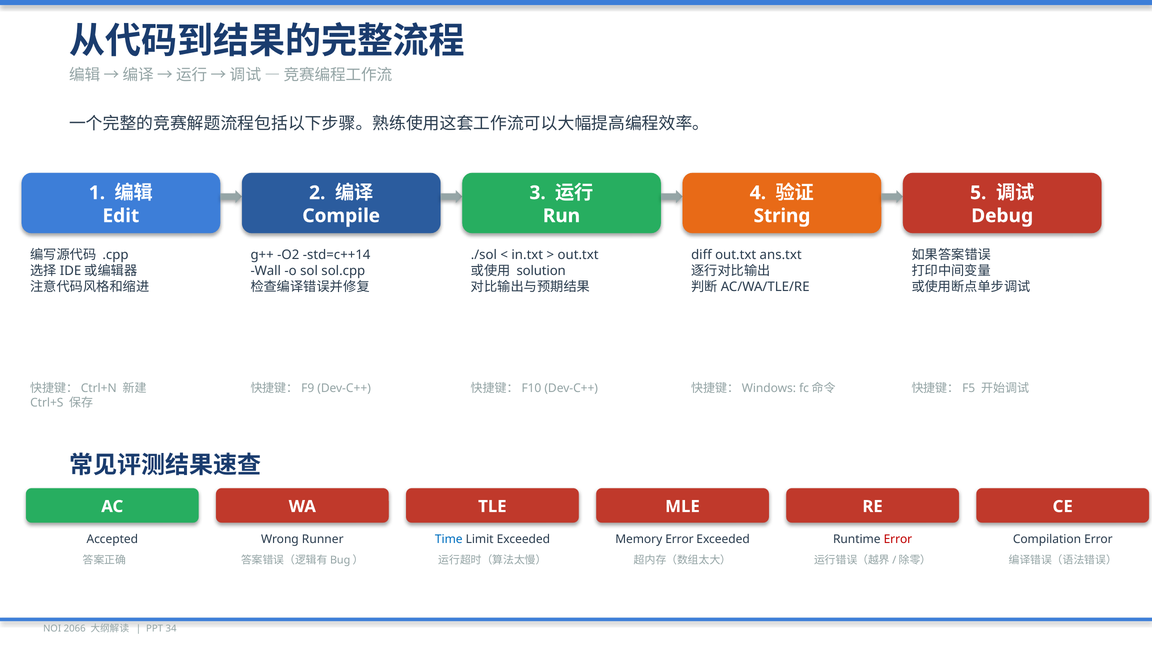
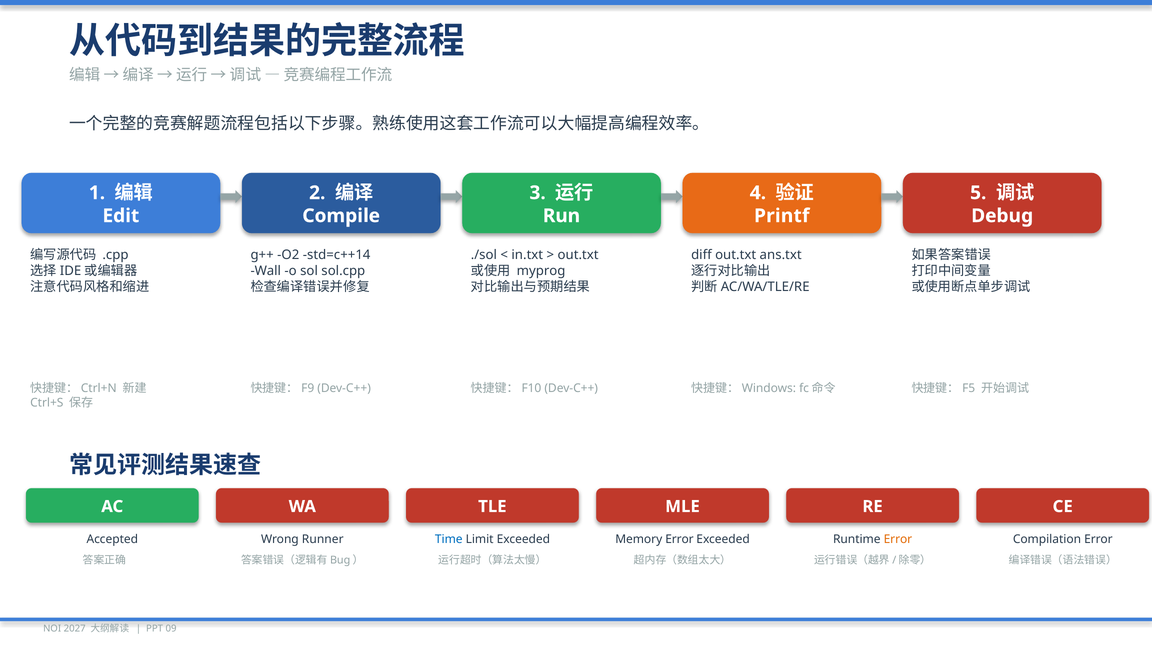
String: String -> Printf
solution: solution -> myprog
Error at (898, 539) colour: red -> orange
2066: 2066 -> 2027
34: 34 -> 09
